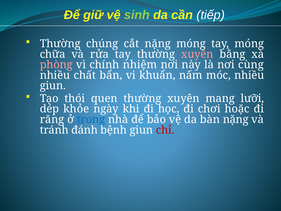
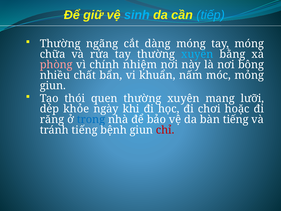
sinh colour: light green -> light blue
tiếp colour: white -> light blue
chúng: chúng -> ngãng
cắt nặng: nặng -> dàng
xuyên at (197, 54) colour: pink -> light blue
cùng: cùng -> bông
móc nhiều: nhiều -> mỏng
bàn nặng: nặng -> tiếng
tránh đánh: đánh -> tiếng
